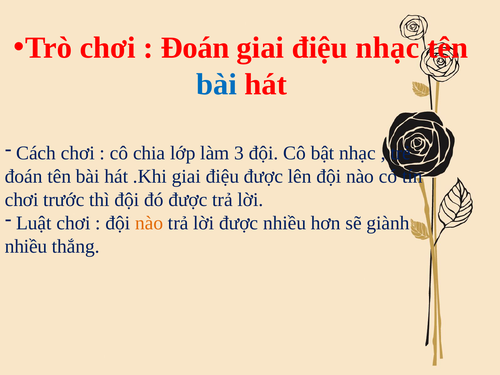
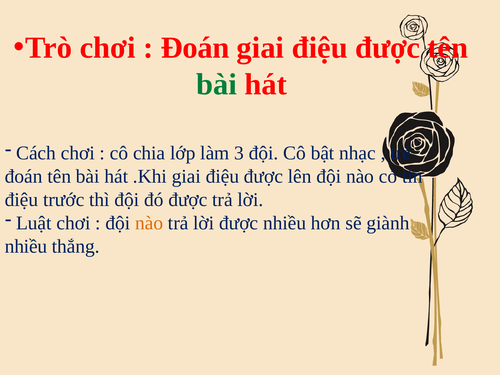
nhạc at (387, 48): nhạc -> được
bài at (217, 85) colour: blue -> green
chơi at (22, 200): chơi -> điệu
